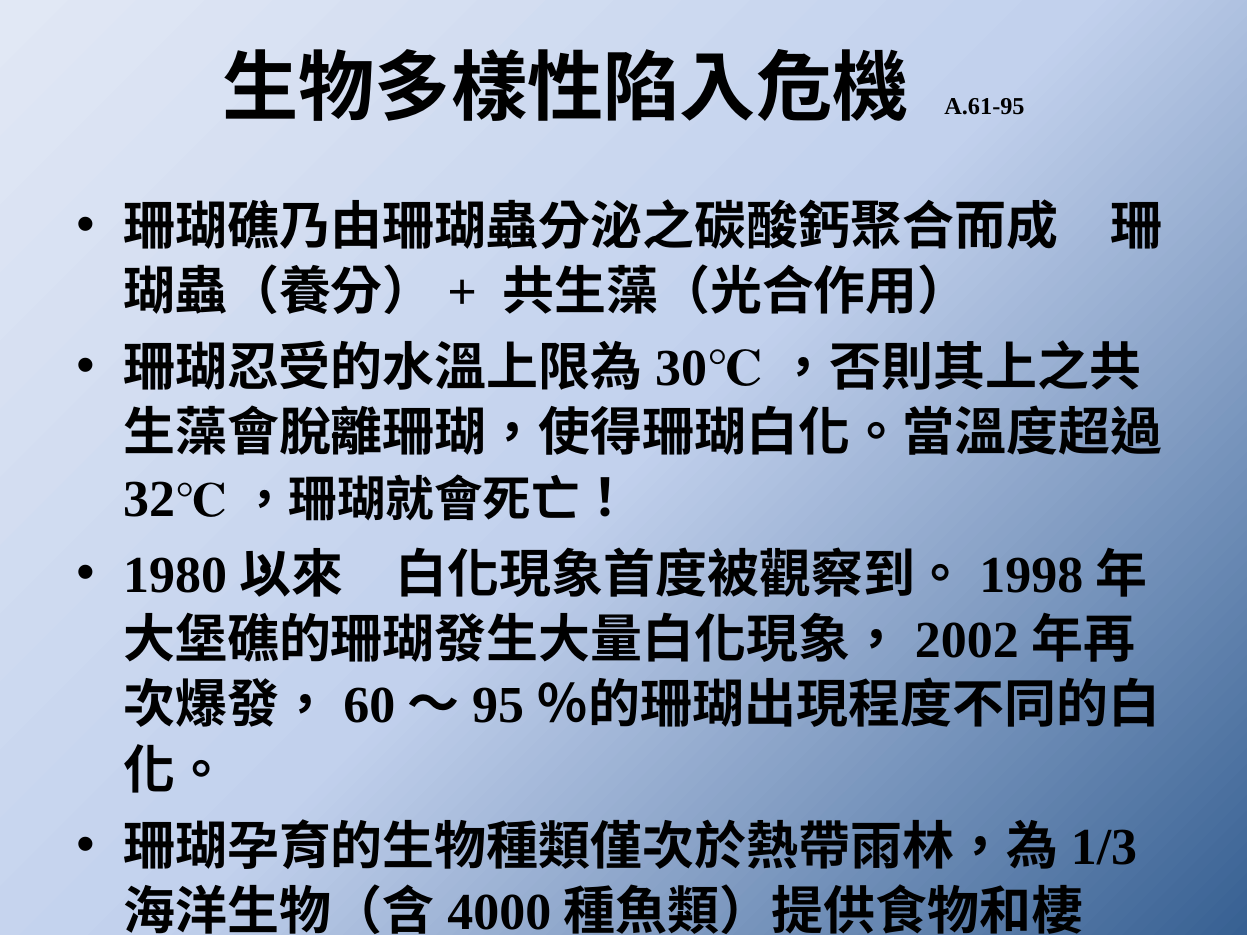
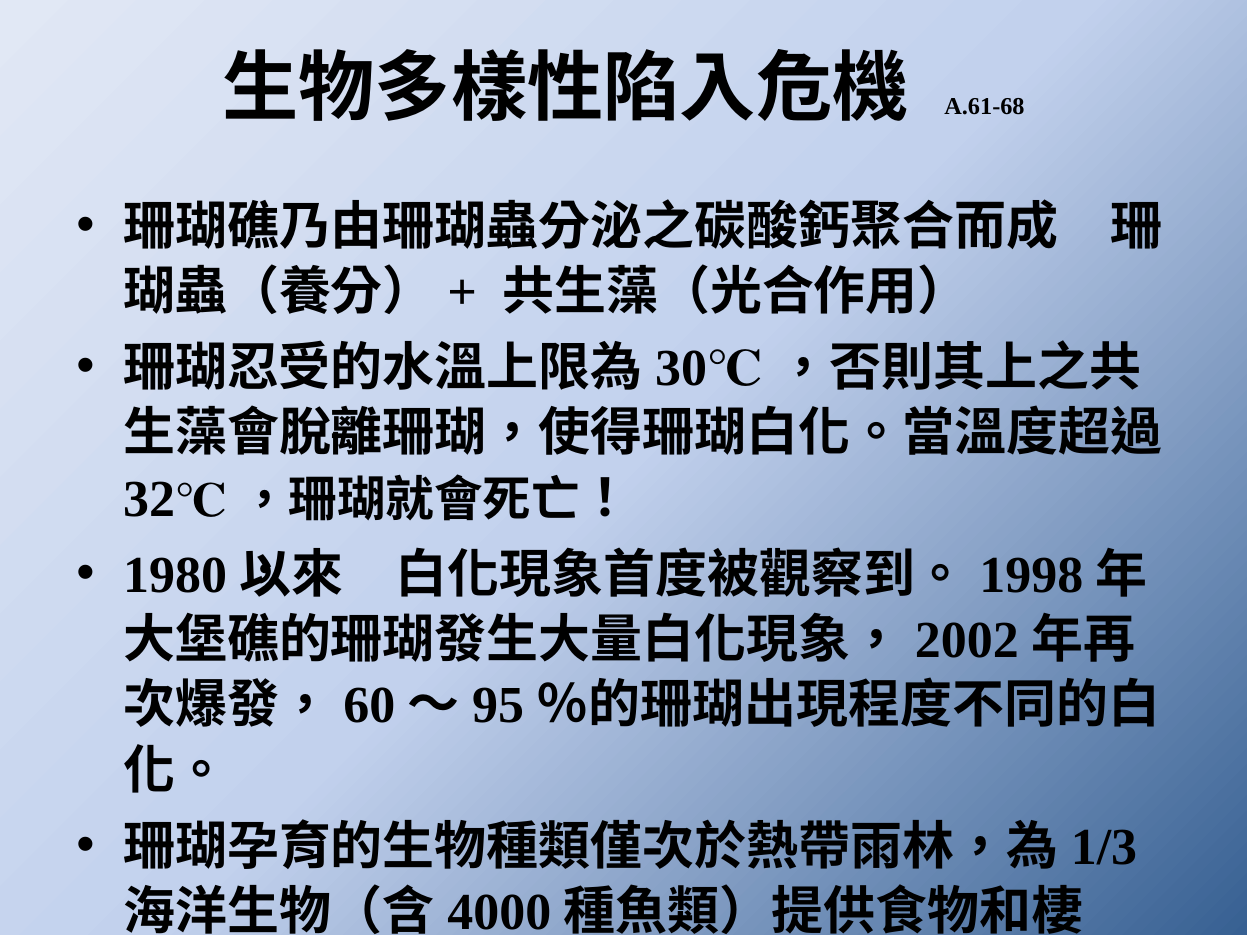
A.61-95: A.61-95 -> A.61-68
